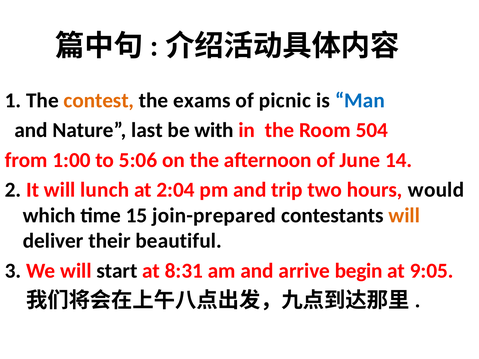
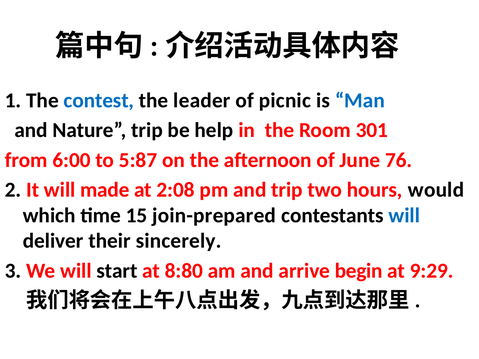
contest colour: orange -> blue
exams: exams -> leader
Nature last: last -> trip
with: with -> help
504: 504 -> 301
1:00: 1:00 -> 6:00
5:06: 5:06 -> 5:87
14: 14 -> 76
lunch: lunch -> made
2:04: 2:04 -> 2:08
will at (404, 215) colour: orange -> blue
beautiful: beautiful -> sincerely
8:31: 8:31 -> 8:80
9:05: 9:05 -> 9:29
